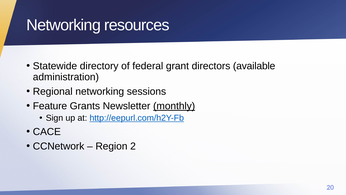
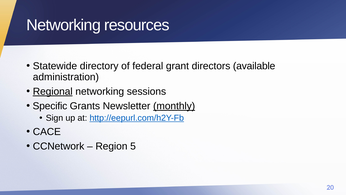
Regional underline: none -> present
Feature: Feature -> Specific
2: 2 -> 5
